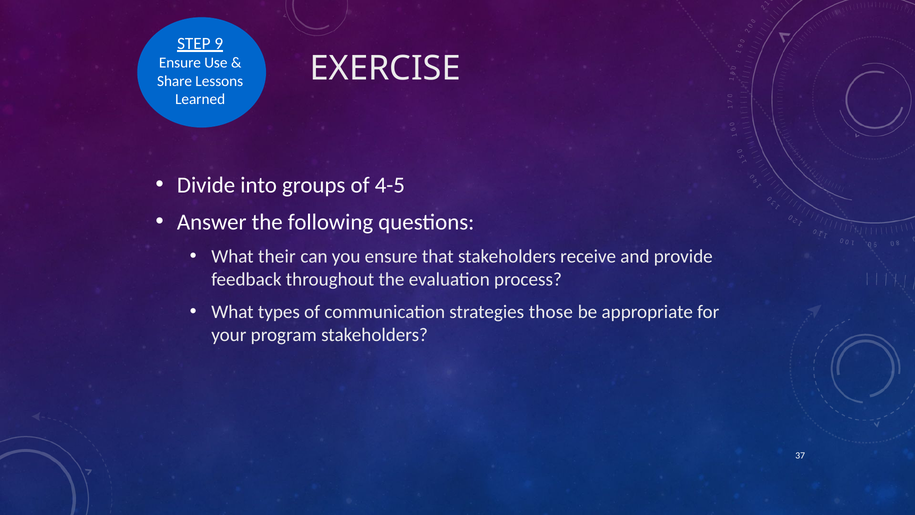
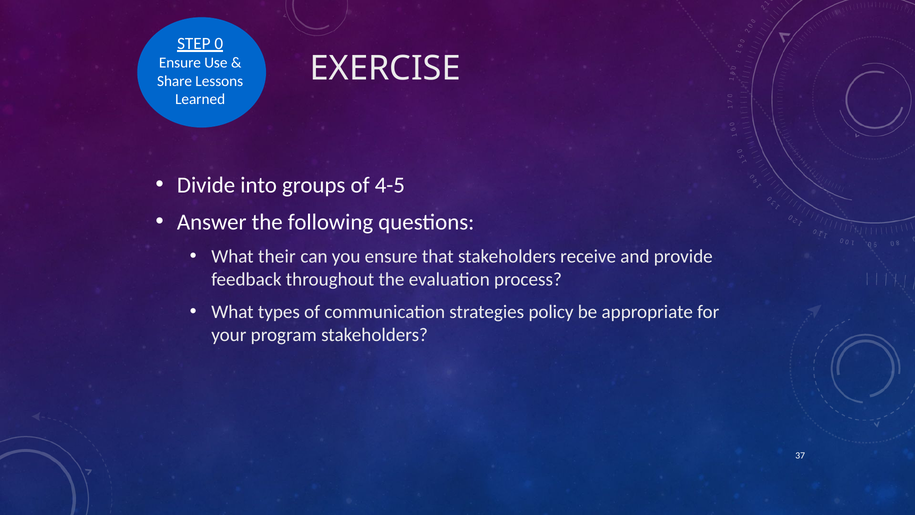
9: 9 -> 0
those: those -> policy
